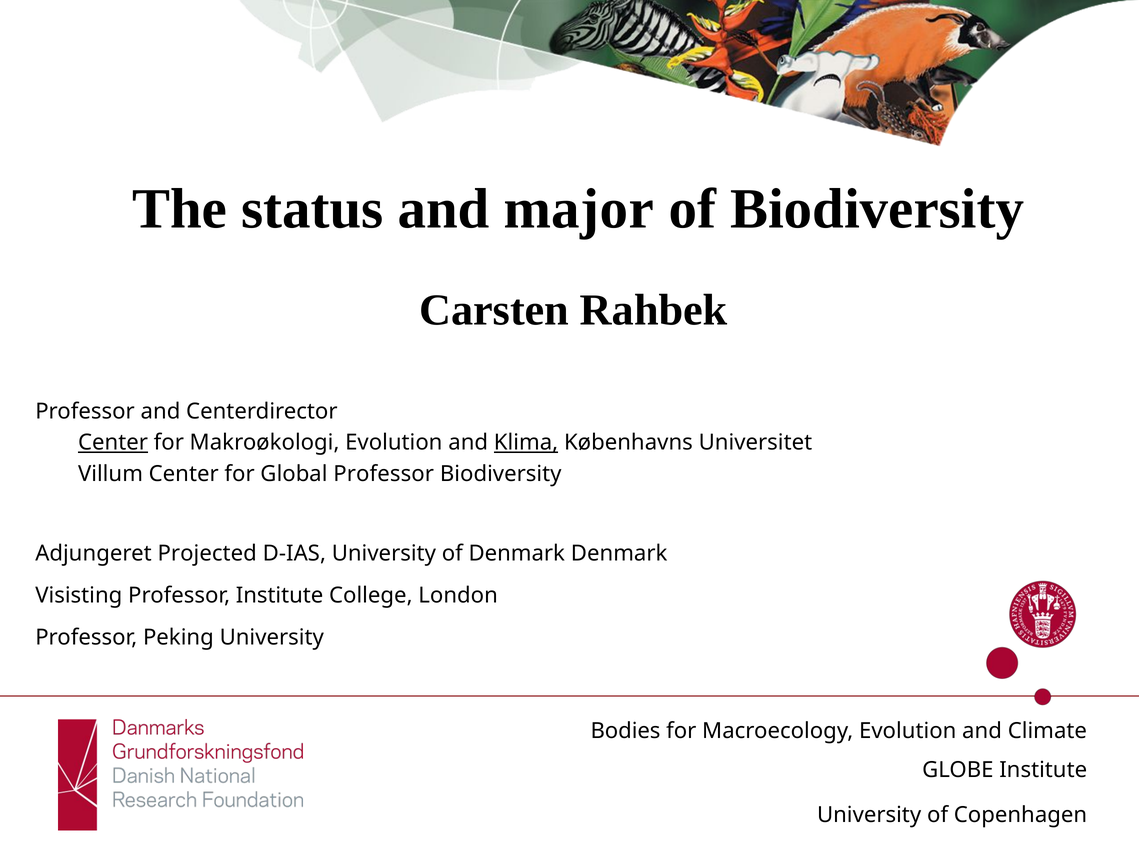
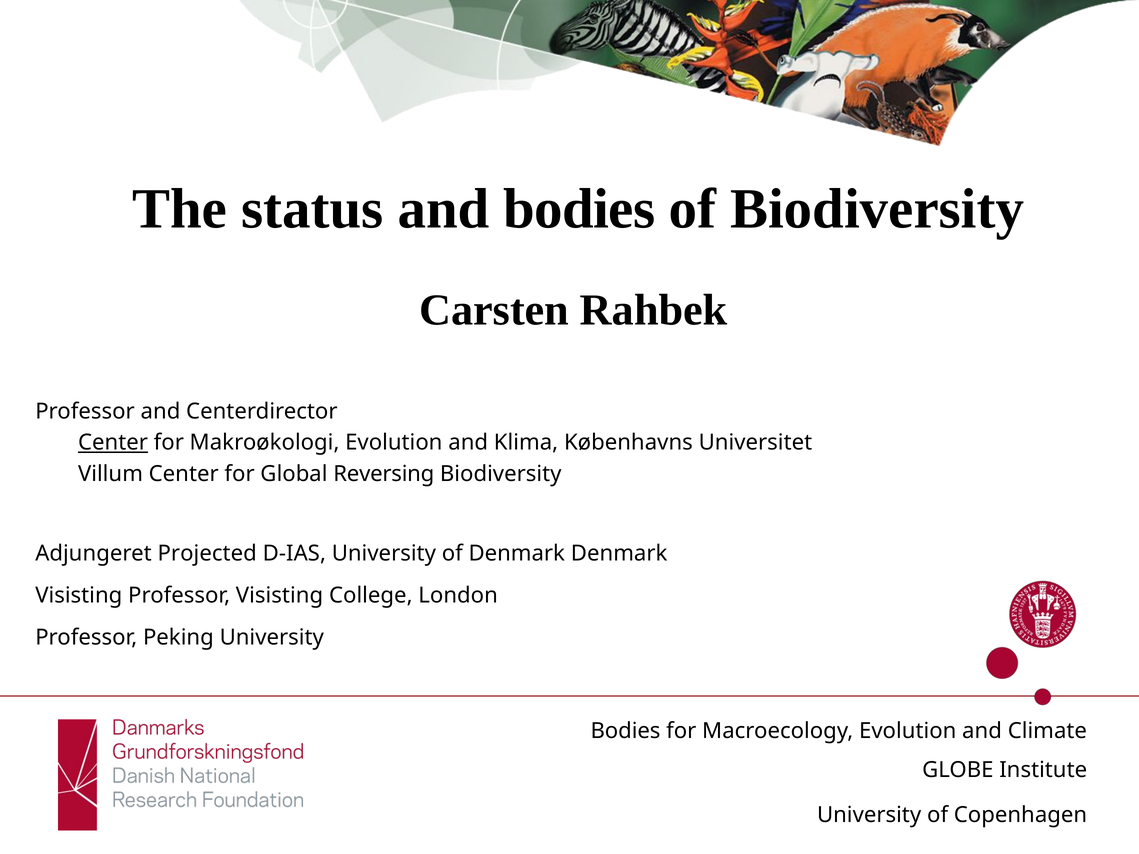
and major: major -> bodies
Klima underline: present -> none
Global Professor: Professor -> Reversing
Professor Institute: Institute -> Visisting
